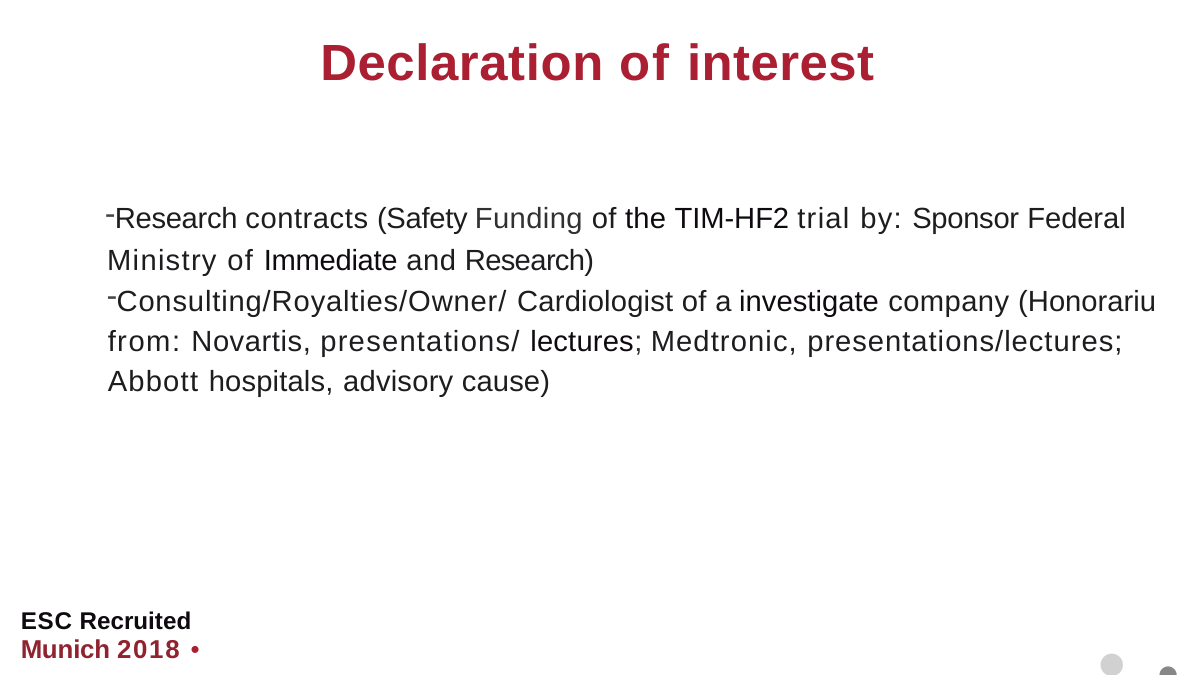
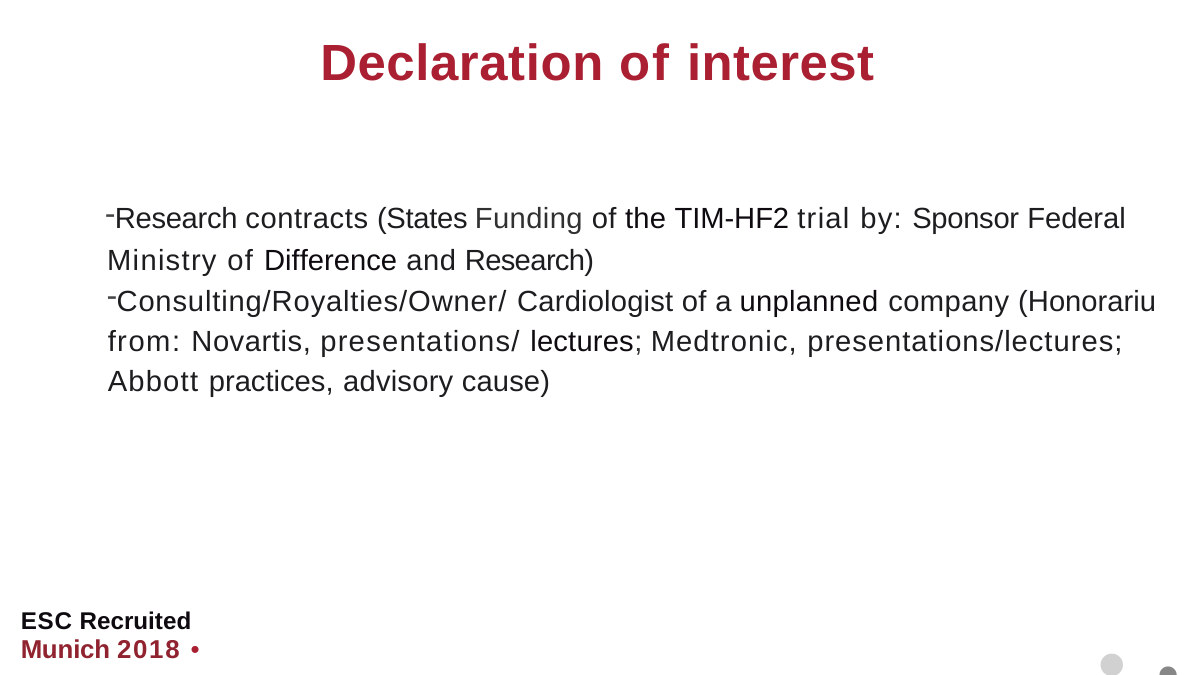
Safety: Safety -> States
Immediate: Immediate -> Difference
investigate: investigate -> unplanned
hospitals: hospitals -> practices
